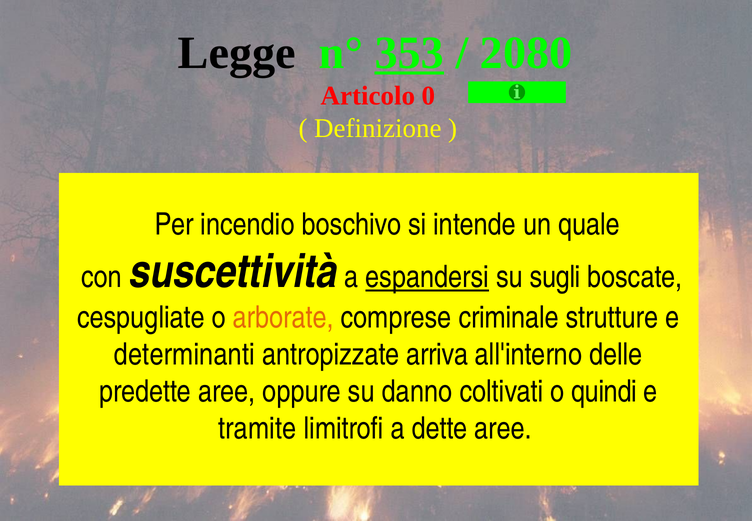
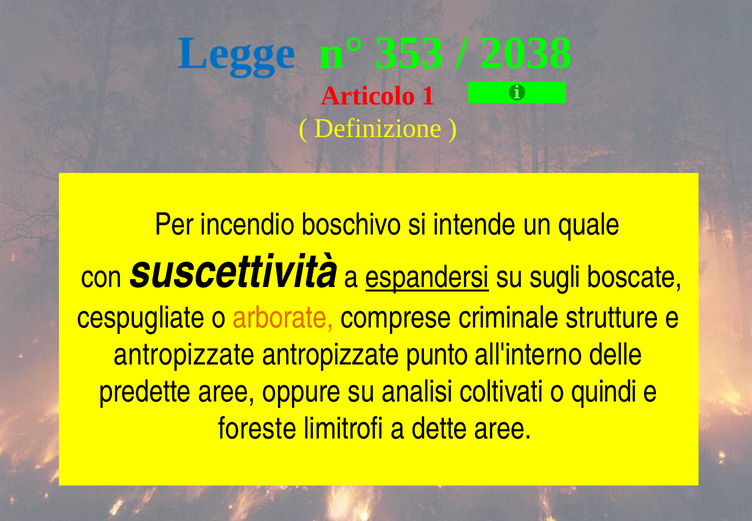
Legge colour: black -> blue
353 underline: present -> none
2080: 2080 -> 2038
0: 0 -> 1
determinanti at (184, 354): determinanti -> antropizzate
arriva: arriva -> punto
danno: danno -> analisi
tramite: tramite -> foreste
